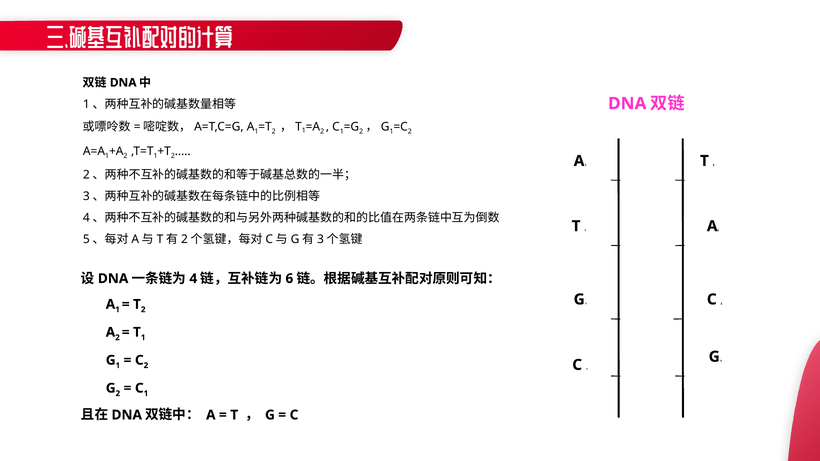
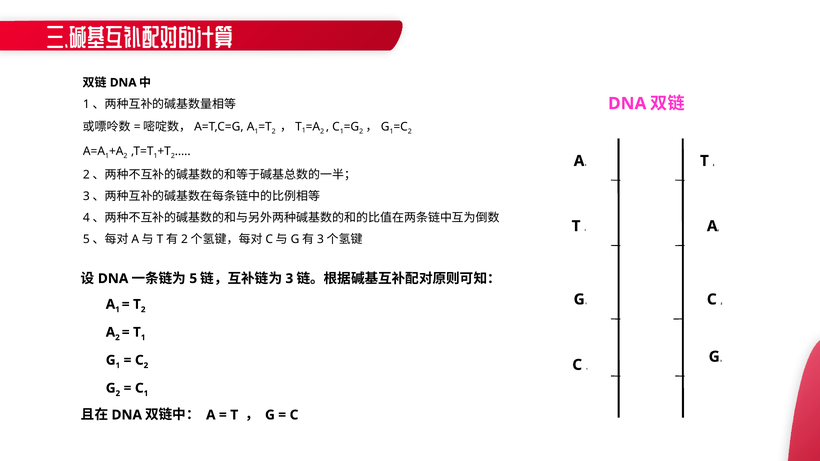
4: 4 -> 5
6: 6 -> 3
